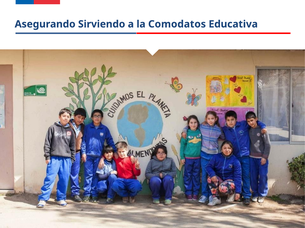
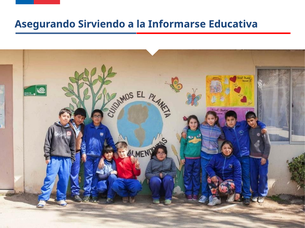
Comodatos: Comodatos -> Informarse
